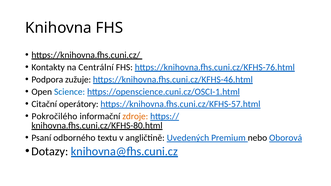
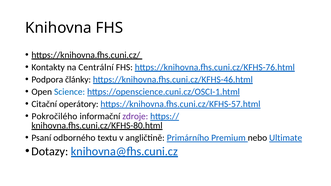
zužuje: zužuje -> články
zdroje colour: orange -> purple
Uvedených: Uvedených -> Primárního
Oborová: Oborová -> Ultimate
